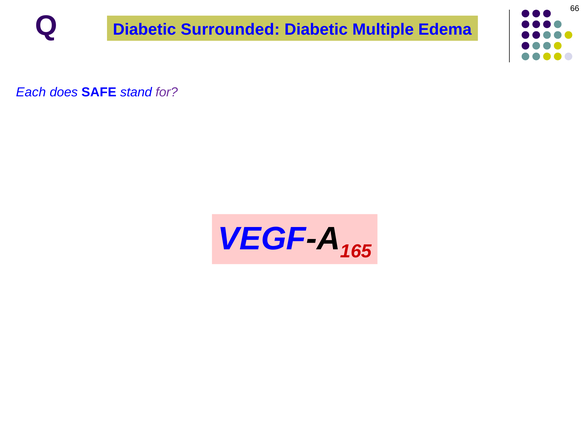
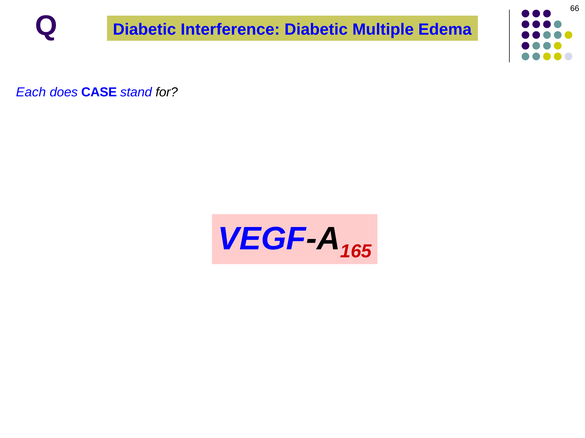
Surrounded: Surrounded -> Interference
SAFE: SAFE -> CASE
for colour: purple -> black
